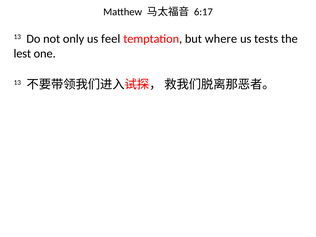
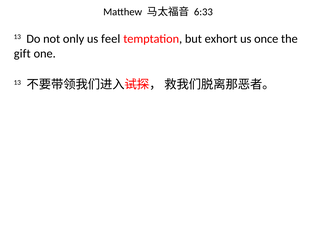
6:17: 6:17 -> 6:33
where: where -> exhort
tests: tests -> once
lest: lest -> gift
